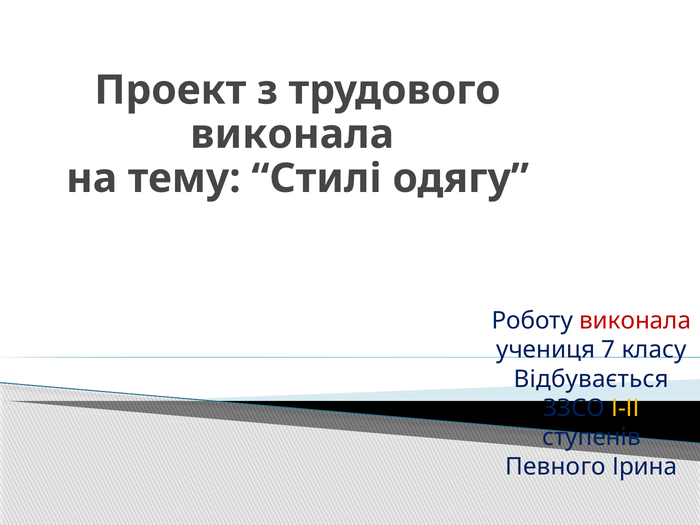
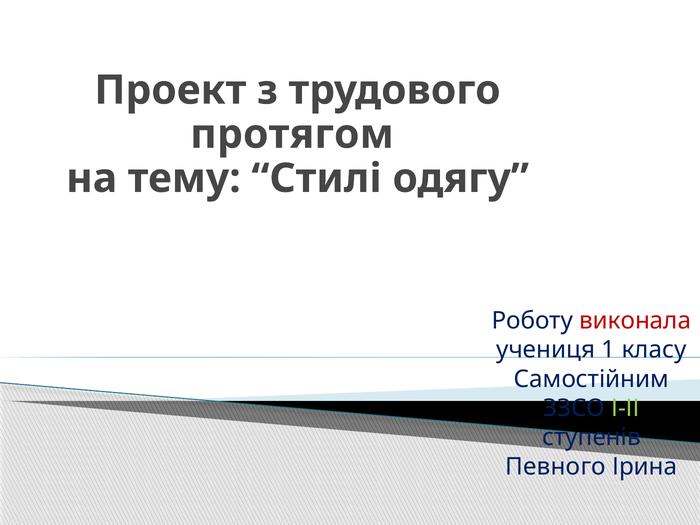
виконала at (292, 134): виконала -> протягом
7: 7 -> 1
Відбувається: Відбувається -> Самостійним
І-ІІ colour: yellow -> light green
